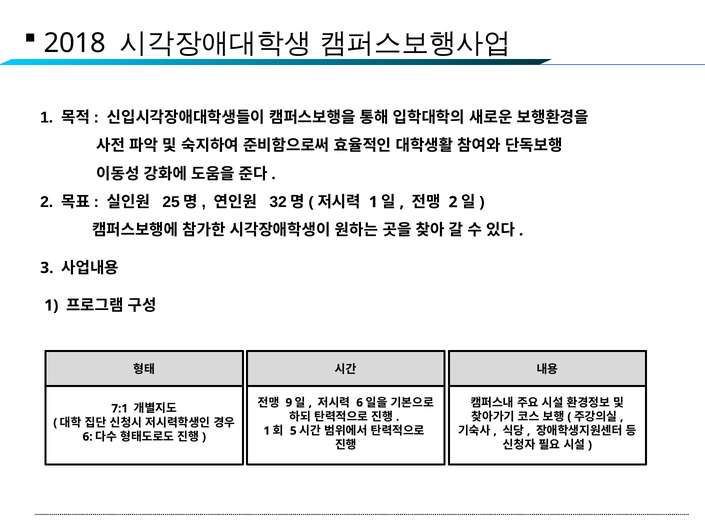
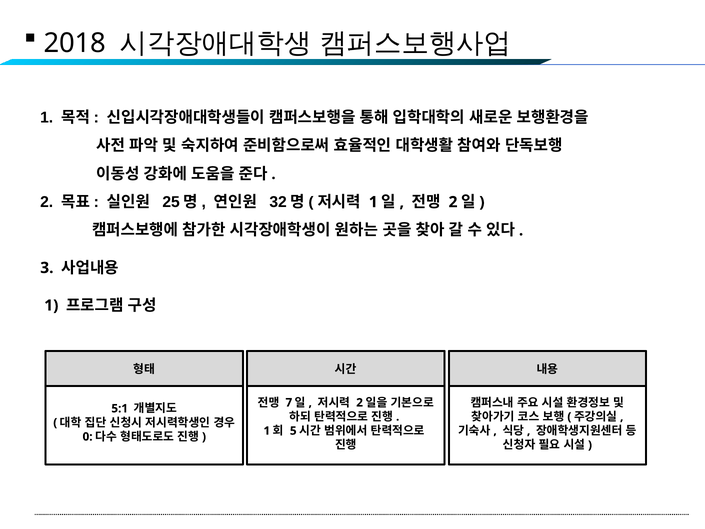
9: 9 -> 7
6 at (360, 402): 6 -> 2
7:1: 7:1 -> 5:1
6 at (88, 437): 6 -> 0
